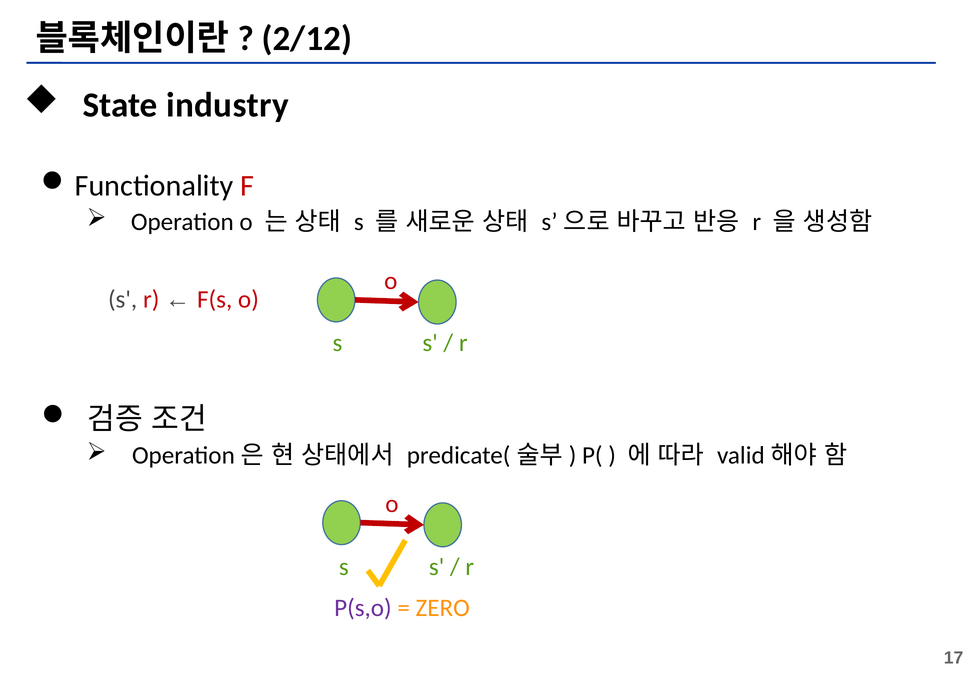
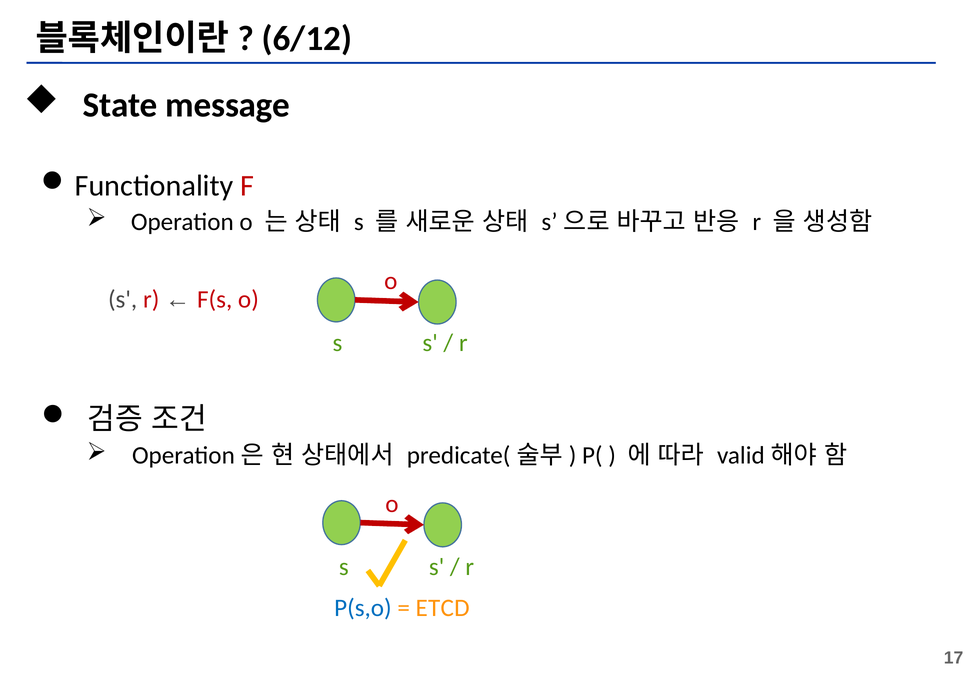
2/12: 2/12 -> 6/12
industry: industry -> message
P(s,o colour: purple -> blue
ZERO: ZERO -> ETCD
